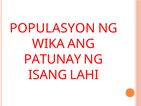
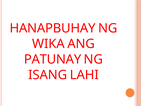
POPULASYON: POPULASYON -> HANAPBUHAY
